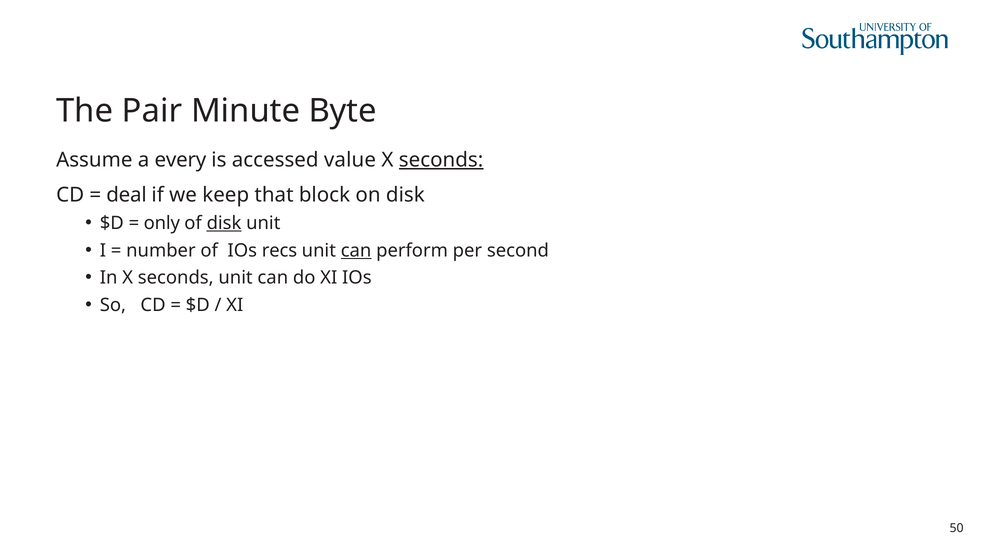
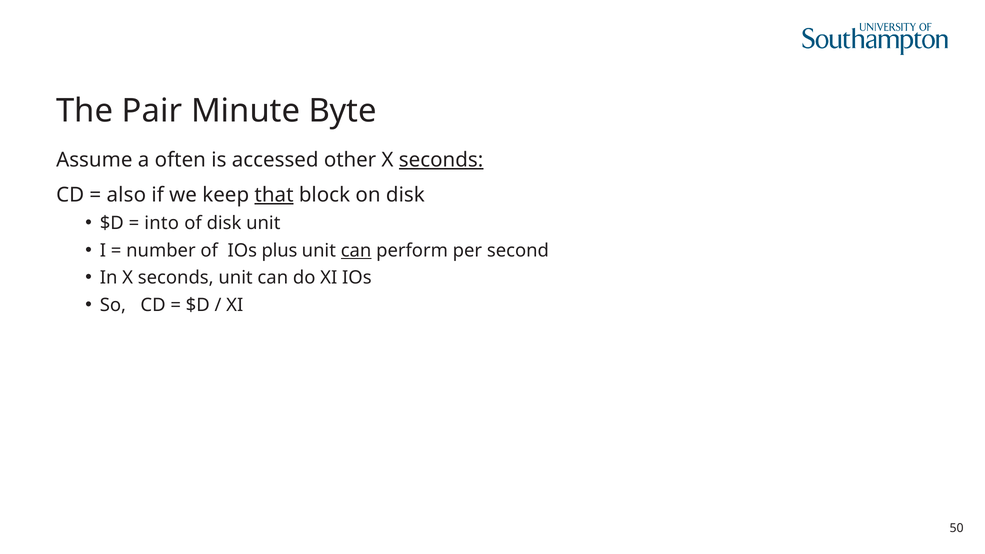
every: every -> often
value: value -> other
deal: deal -> also
that underline: none -> present
only: only -> into
disk at (224, 223) underline: present -> none
recs: recs -> plus
